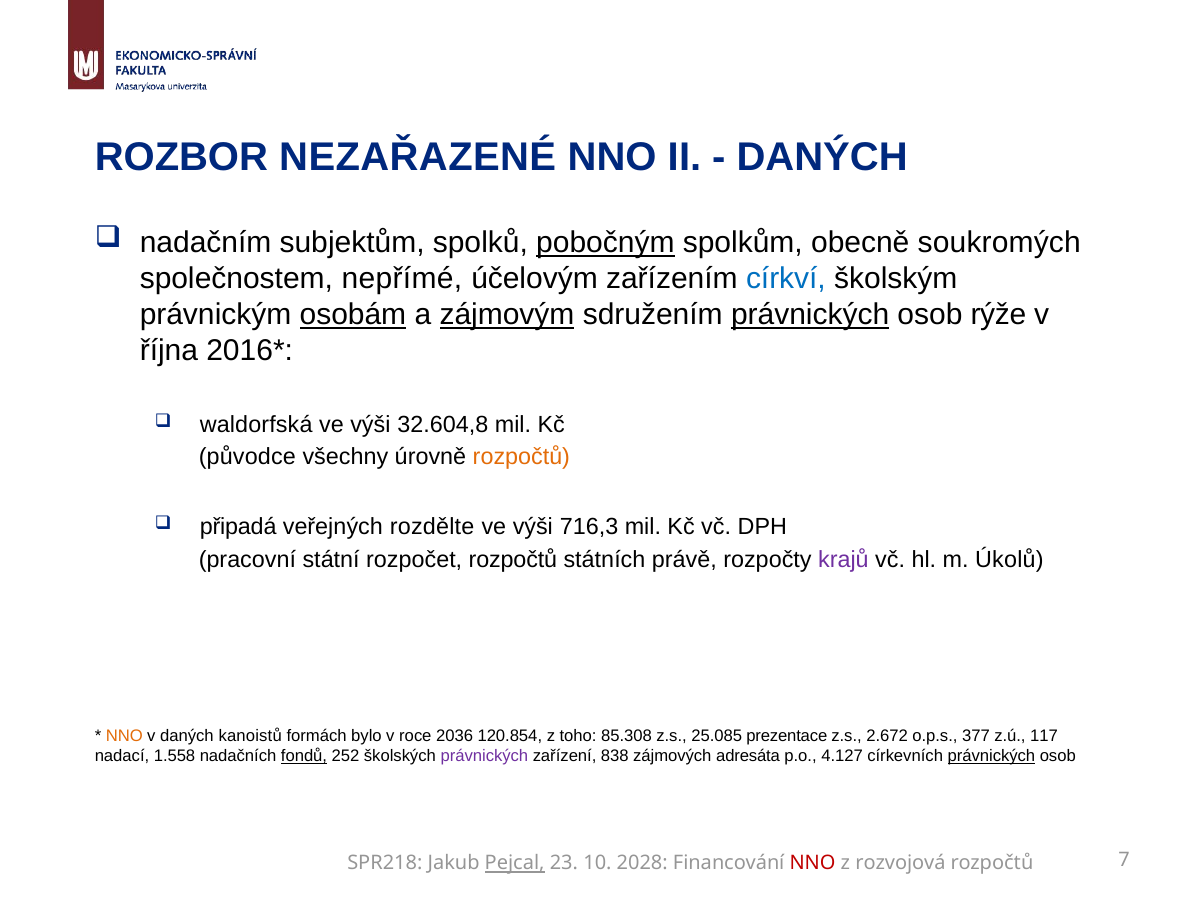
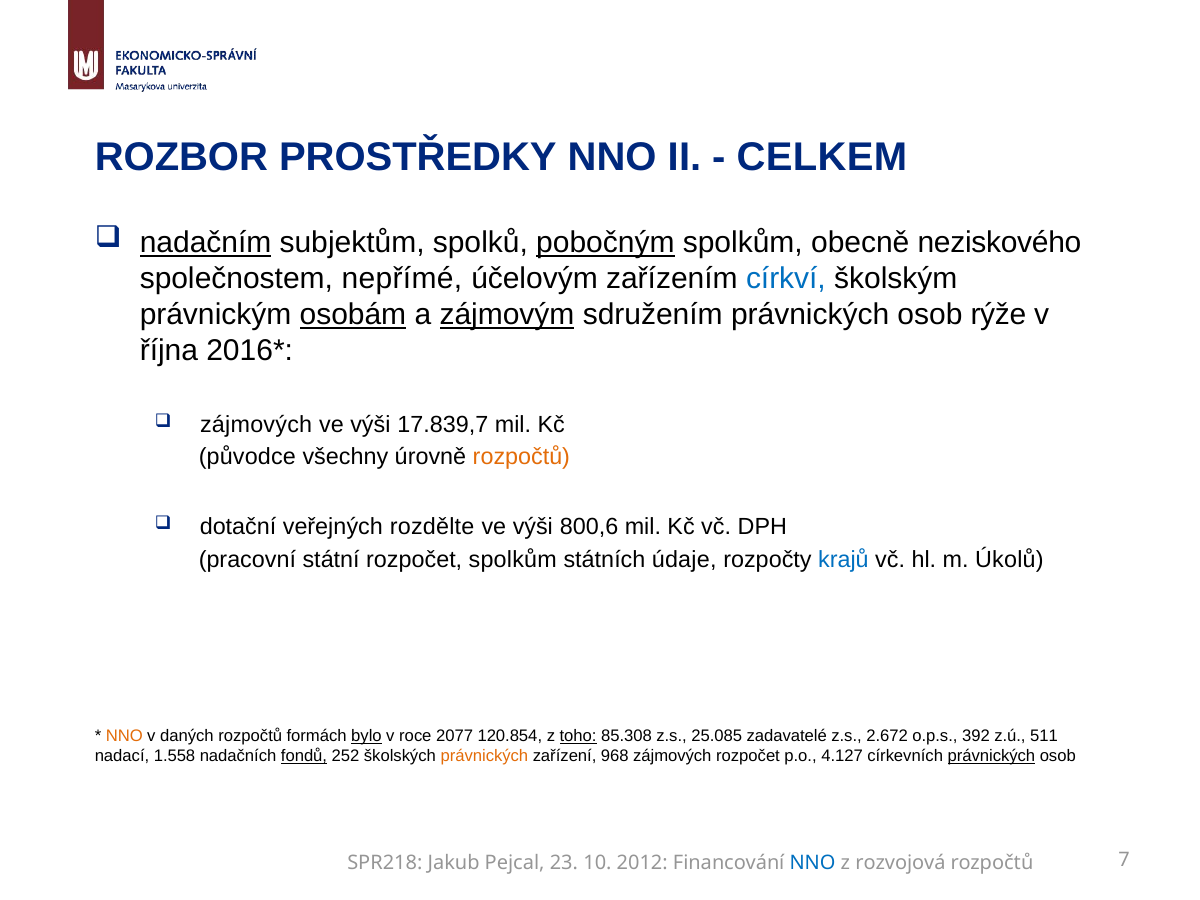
NEZAŘAZENÉ: NEZAŘAZENÉ -> PROSTŘEDKY
DANÝCH at (822, 158): DANÝCH -> CELKEM
nadačním underline: none -> present
soukromých: soukromých -> neziskového
právnických at (810, 315) underline: present -> none
waldorfská at (256, 425): waldorfská -> zájmových
32.604,8: 32.604,8 -> 17.839,7
připadá: připadá -> dotační
716,3: 716,3 -> 800,6
rozpočet rozpočtů: rozpočtů -> spolkům
právě: právě -> údaje
krajů colour: purple -> blue
daných kanoistů: kanoistů -> rozpočtů
bylo underline: none -> present
2036: 2036 -> 2077
toho underline: none -> present
prezentace: prezentace -> zadavatelé
377: 377 -> 392
117: 117 -> 511
právnických at (484, 756) colour: purple -> orange
838: 838 -> 968
zájmových adresáta: adresáta -> rozpočet
Pejcal underline: present -> none
2028: 2028 -> 2012
NNO at (813, 863) colour: red -> blue
